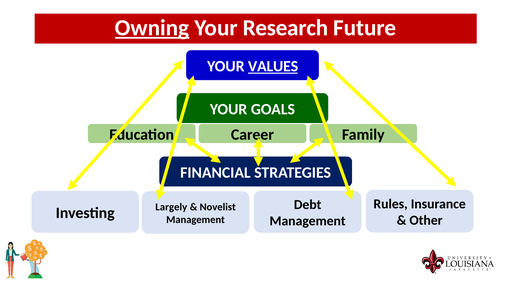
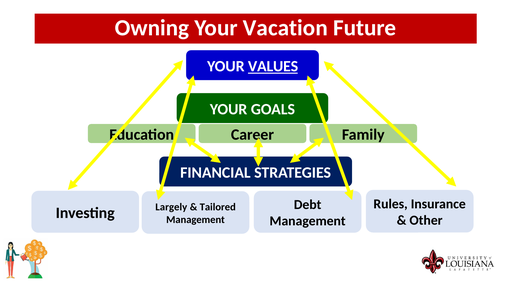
Owning underline: present -> none
Research: Research -> Vacation
Novelist: Novelist -> Tailored
